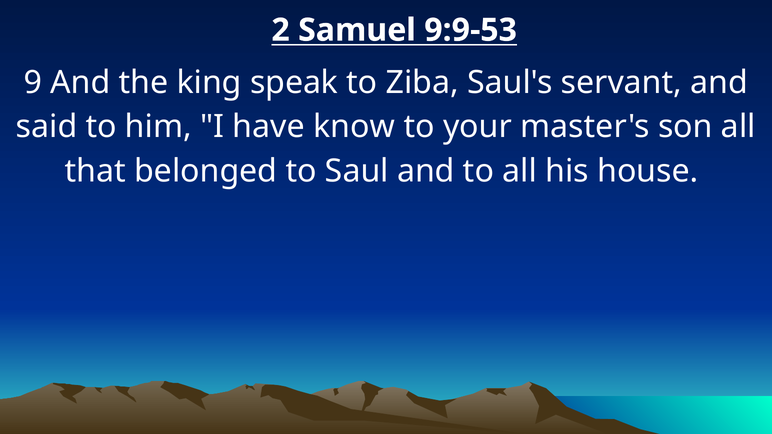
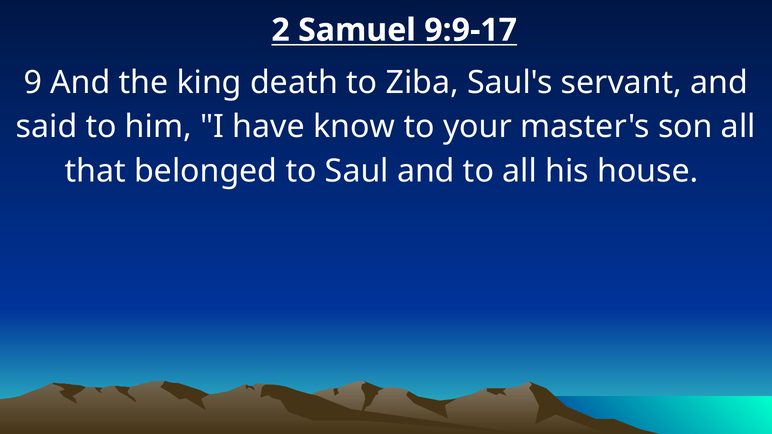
9:9-53: 9:9-53 -> 9:9-17
speak: speak -> death
